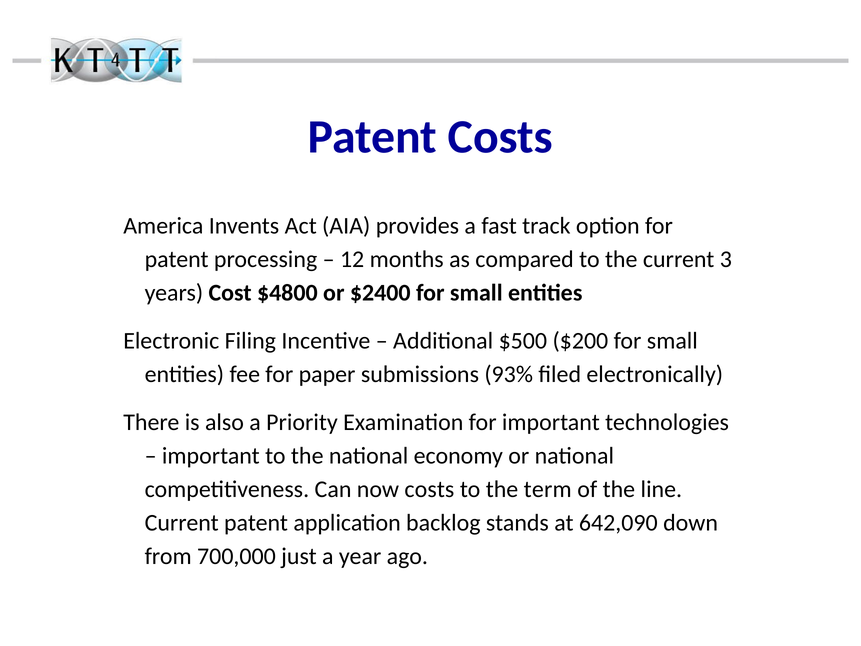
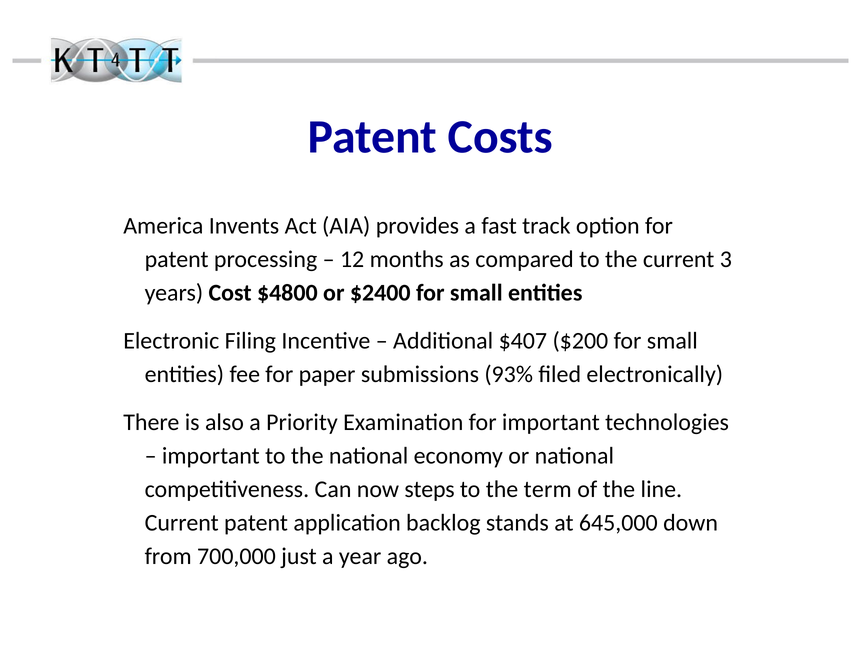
$500: $500 -> $407
now costs: costs -> steps
642,090: 642,090 -> 645,000
